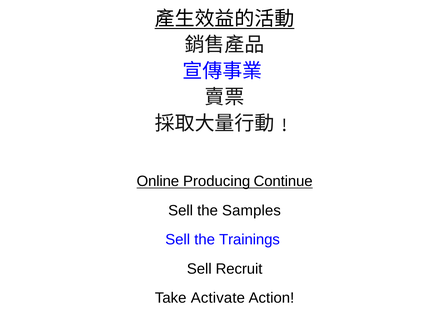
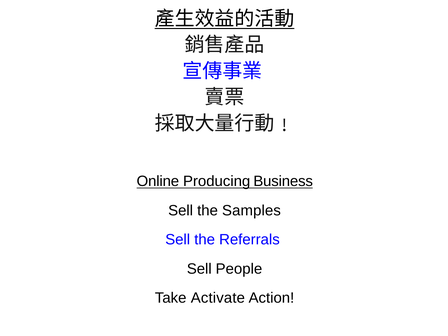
Continue: Continue -> Business
Trainings: Trainings -> Referrals
Recruit: Recruit -> People
